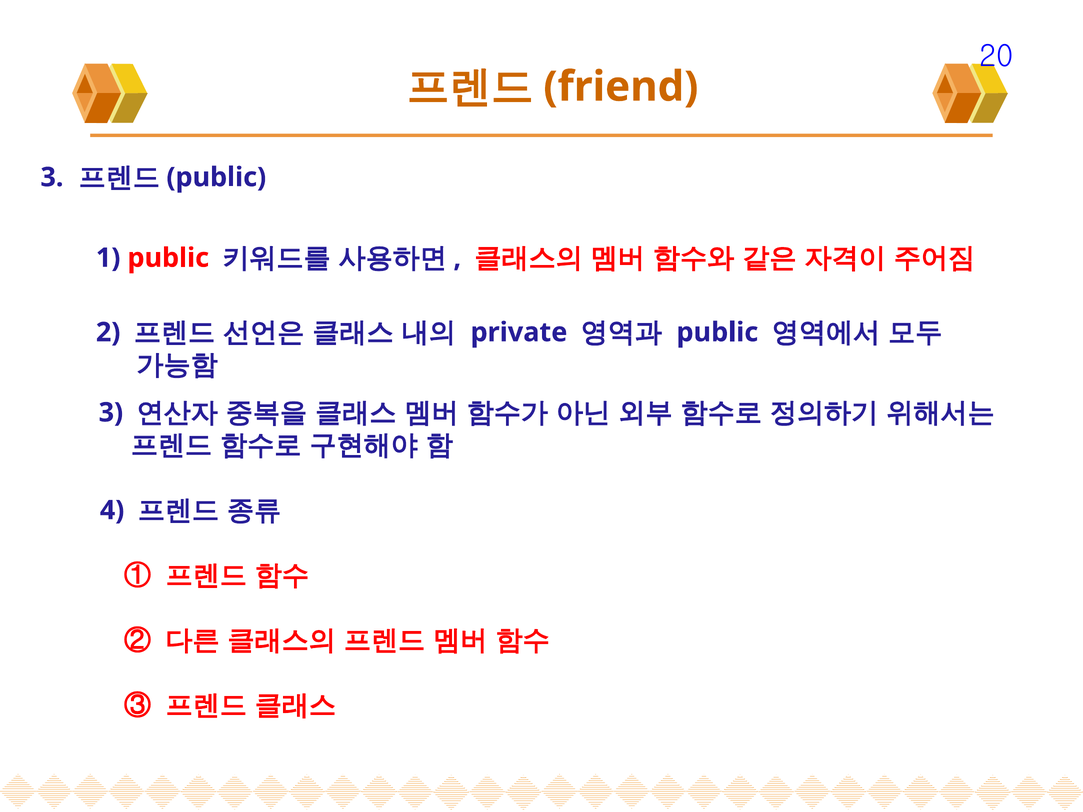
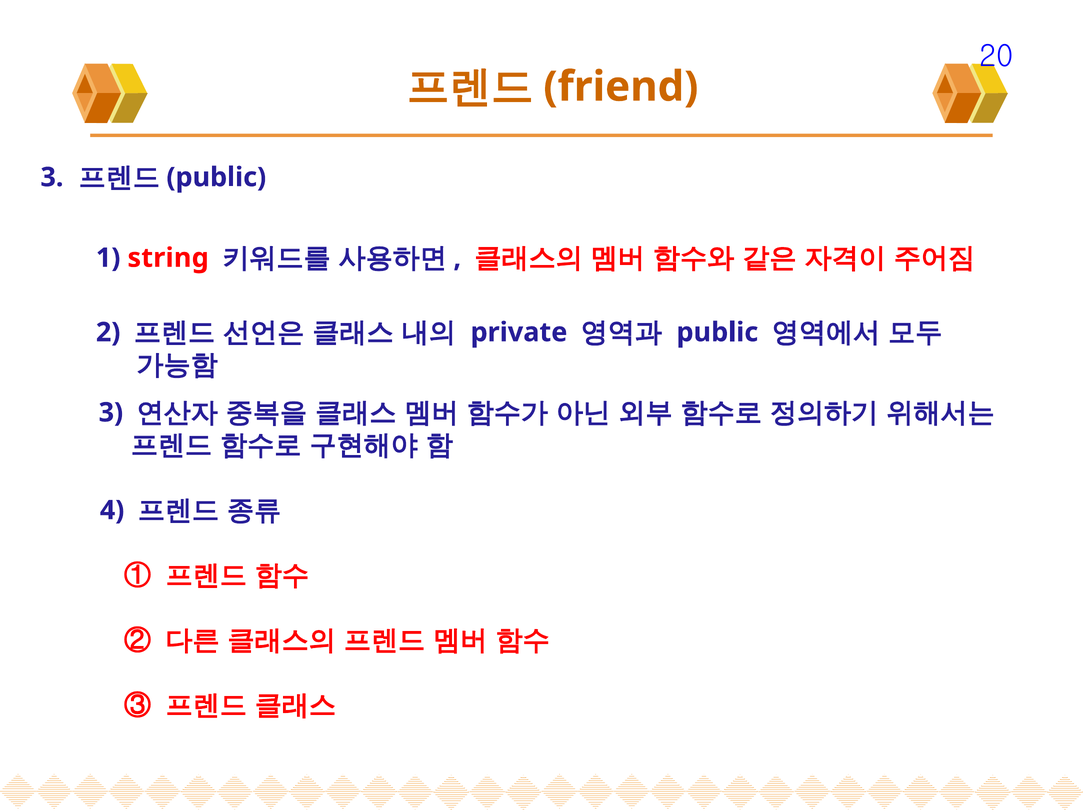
1 public: public -> string
